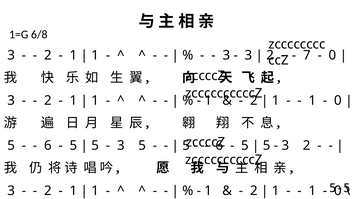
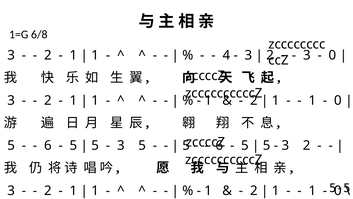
3 at (226, 55): 3 -> 4
7 at (307, 55): 7 -> 3
